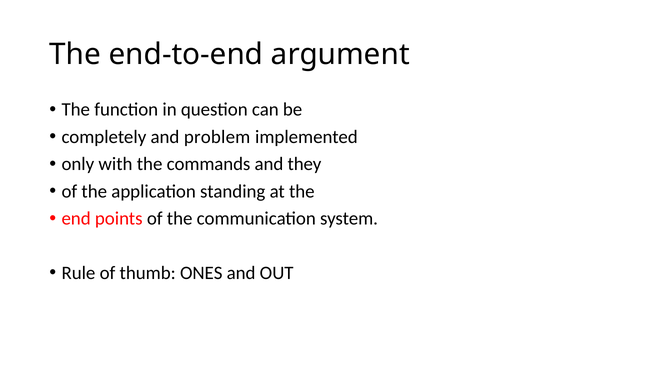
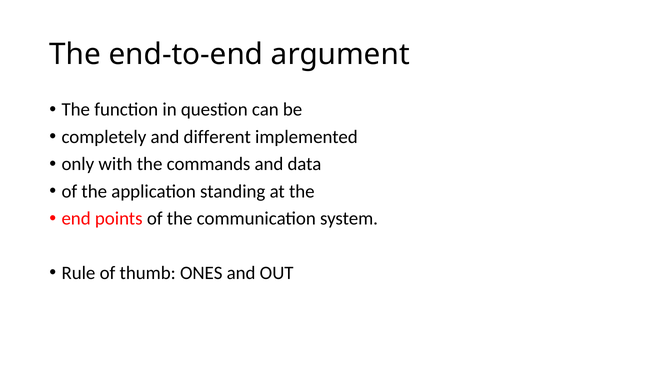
problem: problem -> different
they: they -> data
